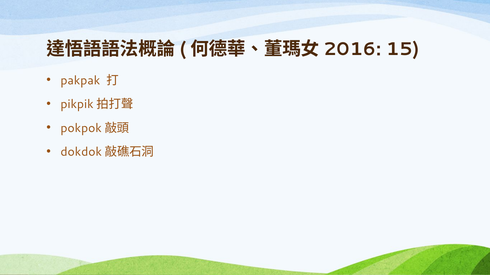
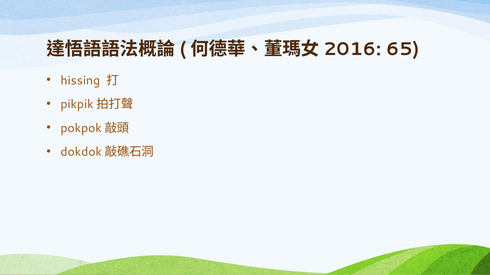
15: 15 -> 65
pakpak: pakpak -> hissing
